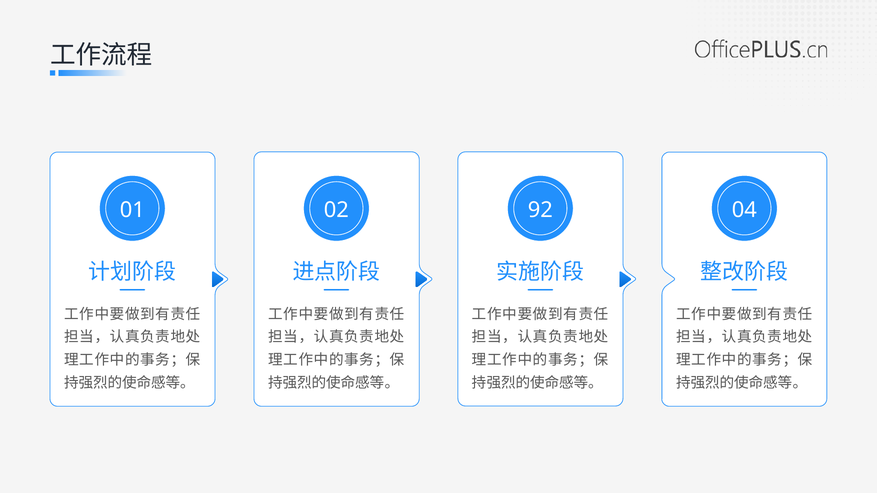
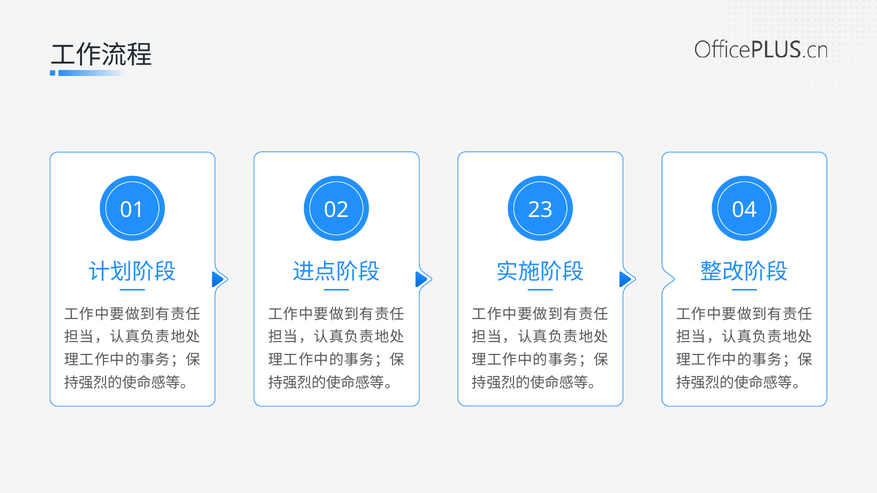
92: 92 -> 23
